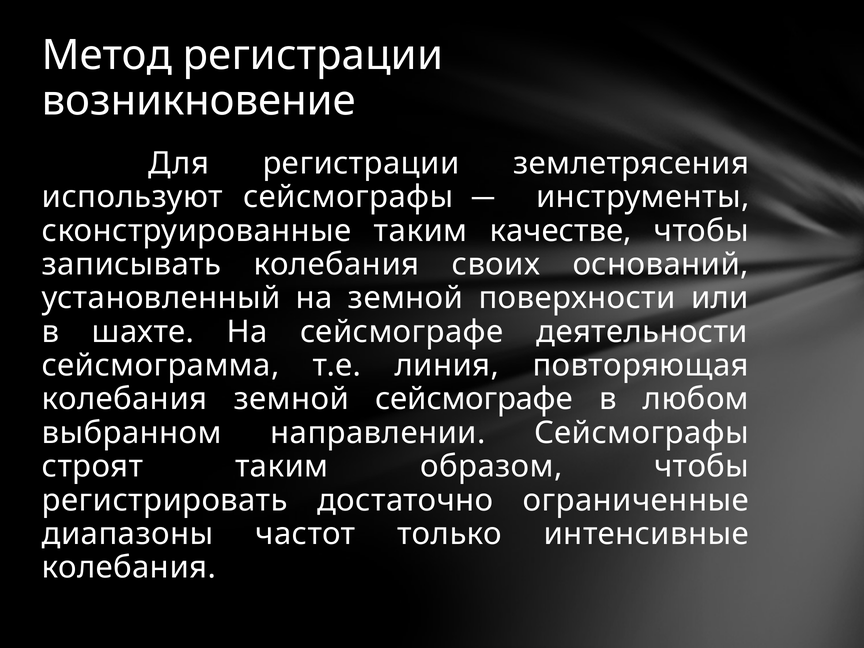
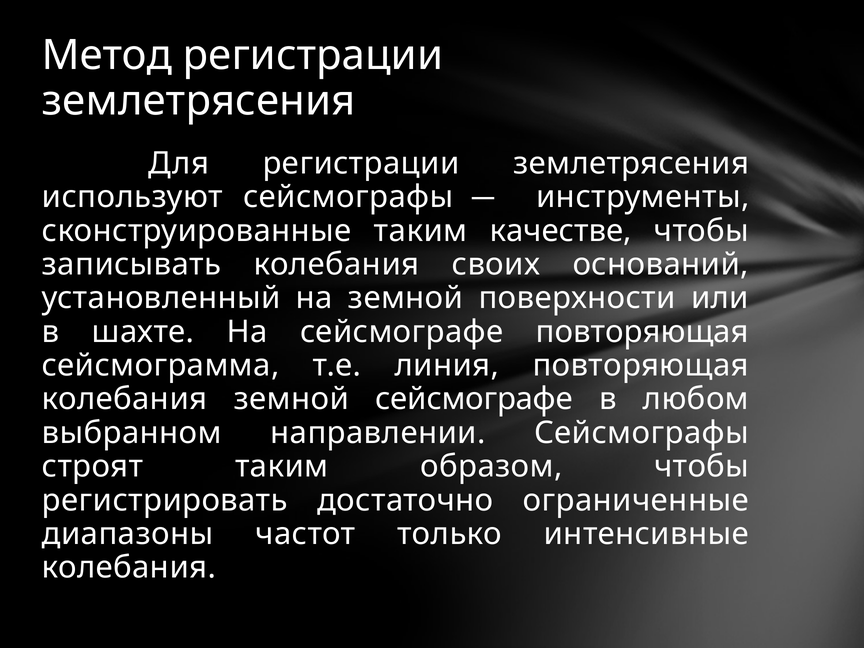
возникновение at (199, 101): возникновение -> землетрясения
сейсмографе деятельности: деятельности -> повторяющая
